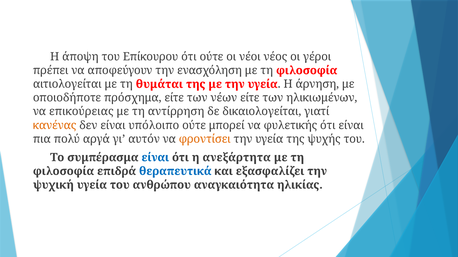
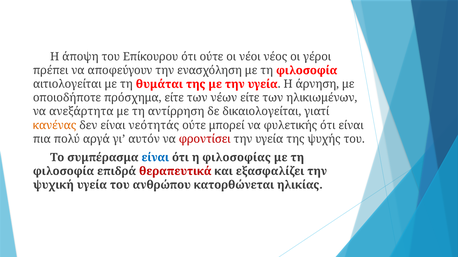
επικούρειας: επικούρειας -> ανεξάρτητα
υπόλοιπο: υπόλοιπο -> νεότητάς
φροντίσει colour: orange -> red
ανεξάρτητα: ανεξάρτητα -> φιλοσοφίας
θεραπευτικά colour: blue -> red
αναγκαιότητα: αναγκαιότητα -> κατορθώνεται
